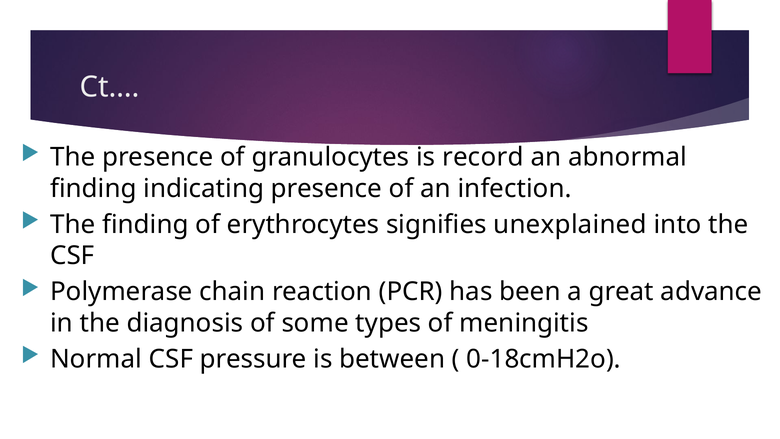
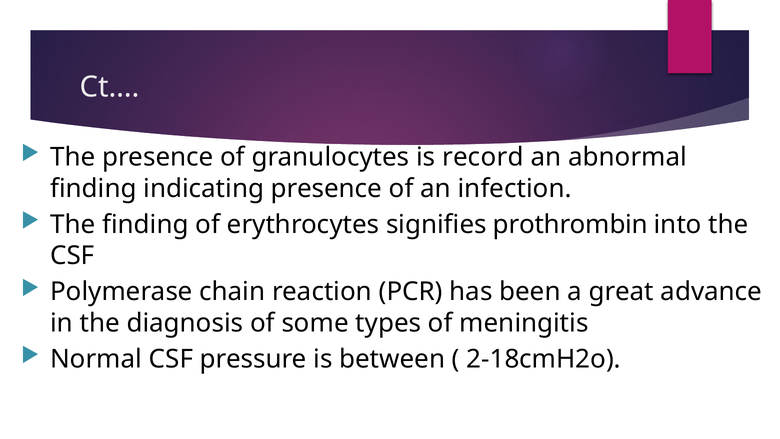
unexplained: unexplained -> prothrombin
0-18cmH2o: 0-18cmH2o -> 2-18cmH2o
